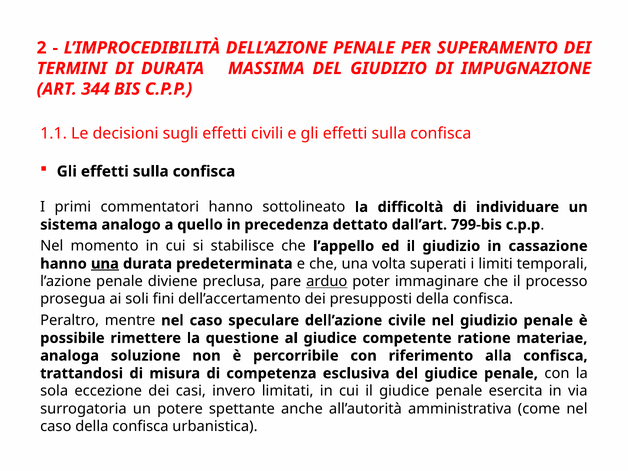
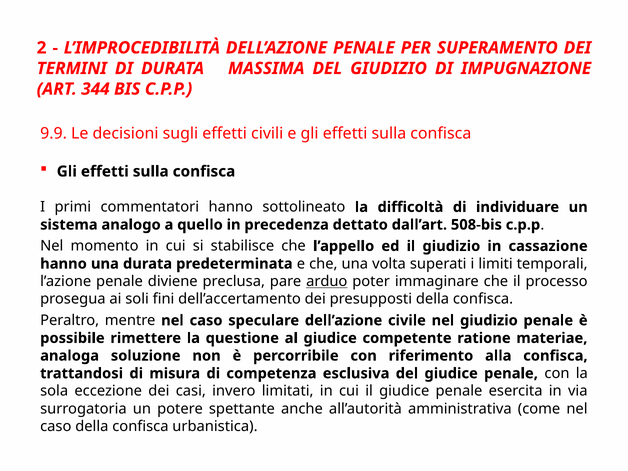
1.1: 1.1 -> 9.9
799-bis: 799-bis -> 508-bis
una at (105, 264) underline: present -> none
